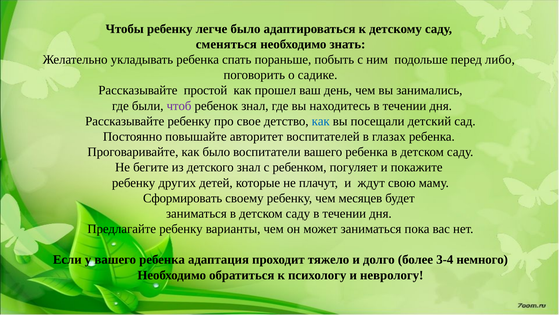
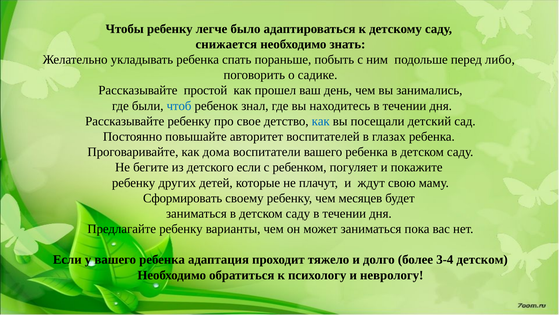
сменяться: сменяться -> снижается
чтоб colour: purple -> blue
как было: было -> дома
детского знал: знал -> если
3-4 немного: немного -> детском
